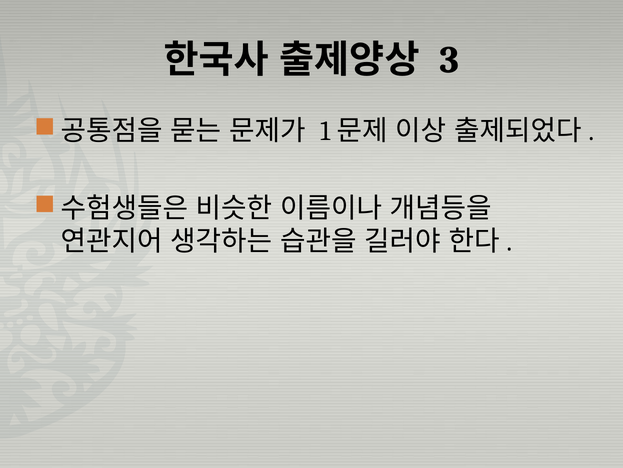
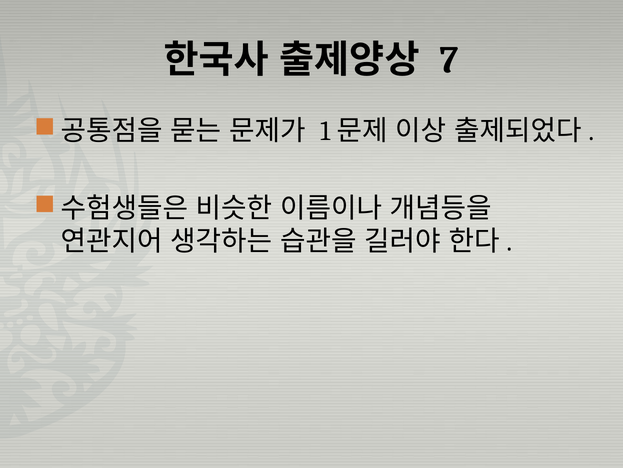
3: 3 -> 7
